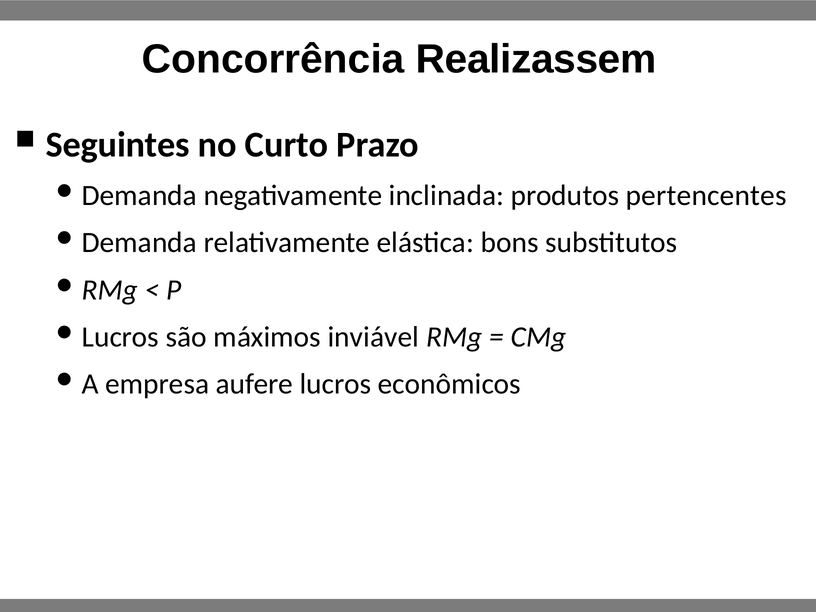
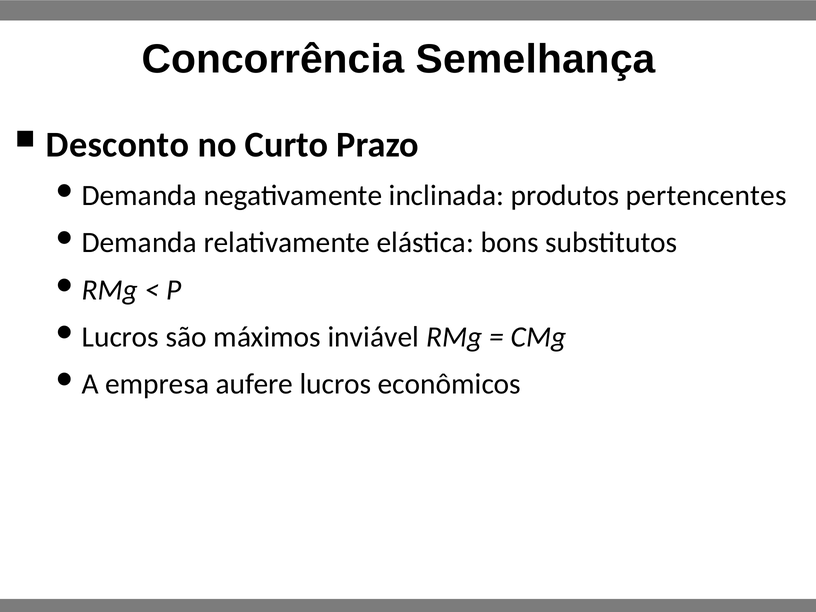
Realizassem: Realizassem -> Semelhança
Seguintes: Seguintes -> Desconto
